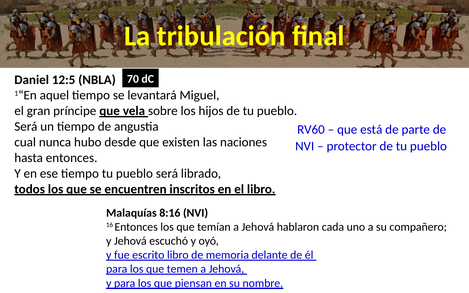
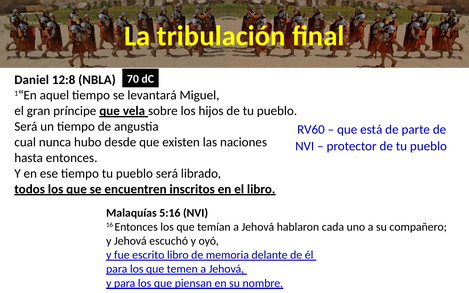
12:5: 12:5 -> 12:8
8:16: 8:16 -> 5:16
